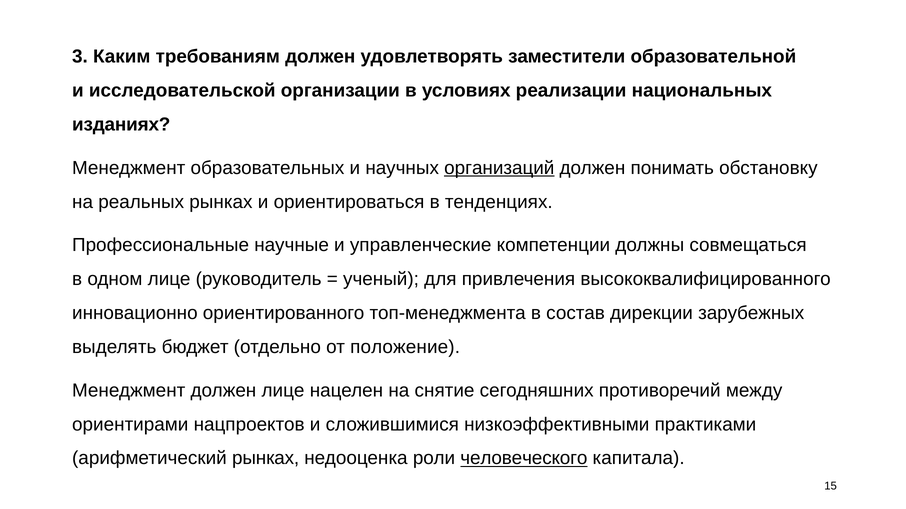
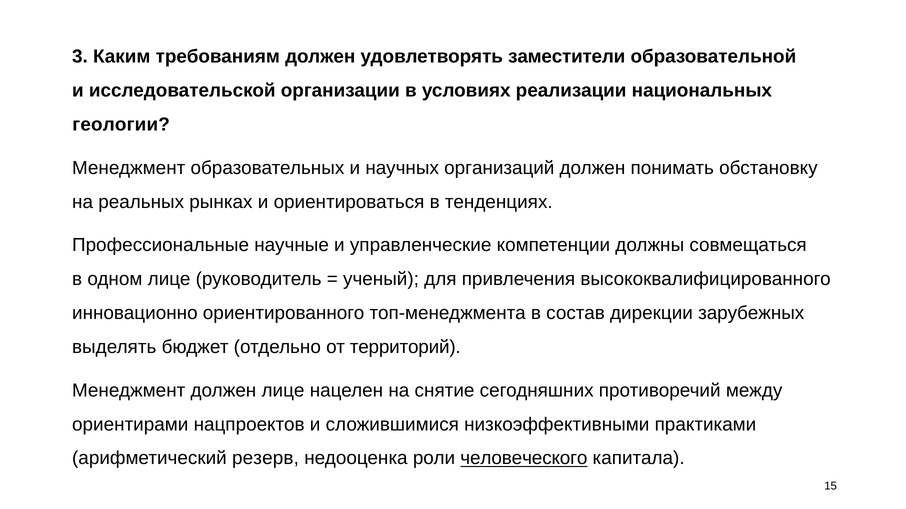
изданиях: изданиях -> геологии
организаций underline: present -> none
положение: положение -> территорий
арифметический рынках: рынках -> резерв
